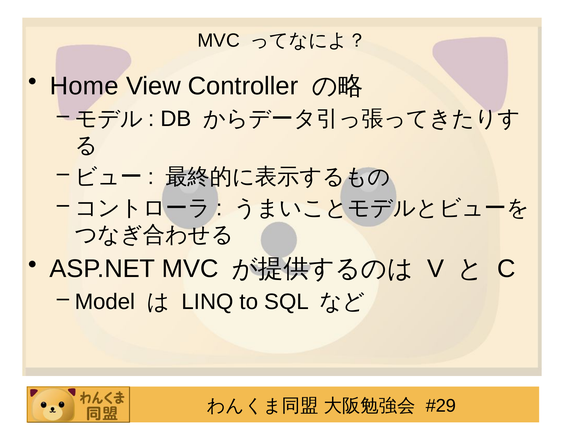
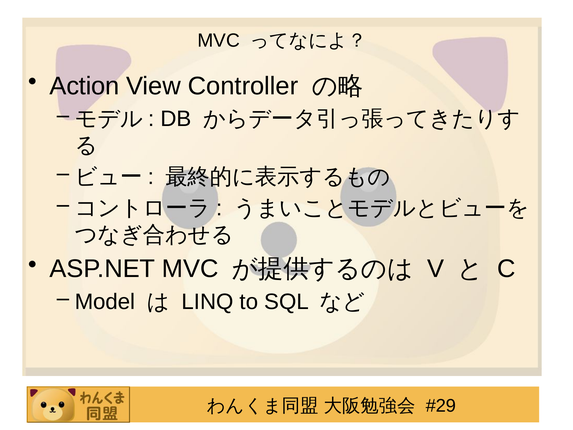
Home: Home -> Action
